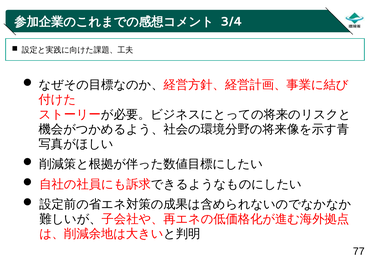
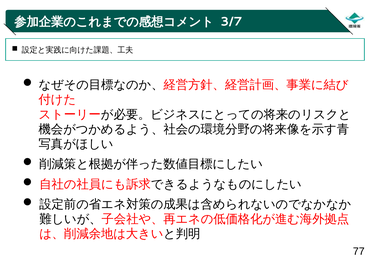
3/4: 3/4 -> 3/7
